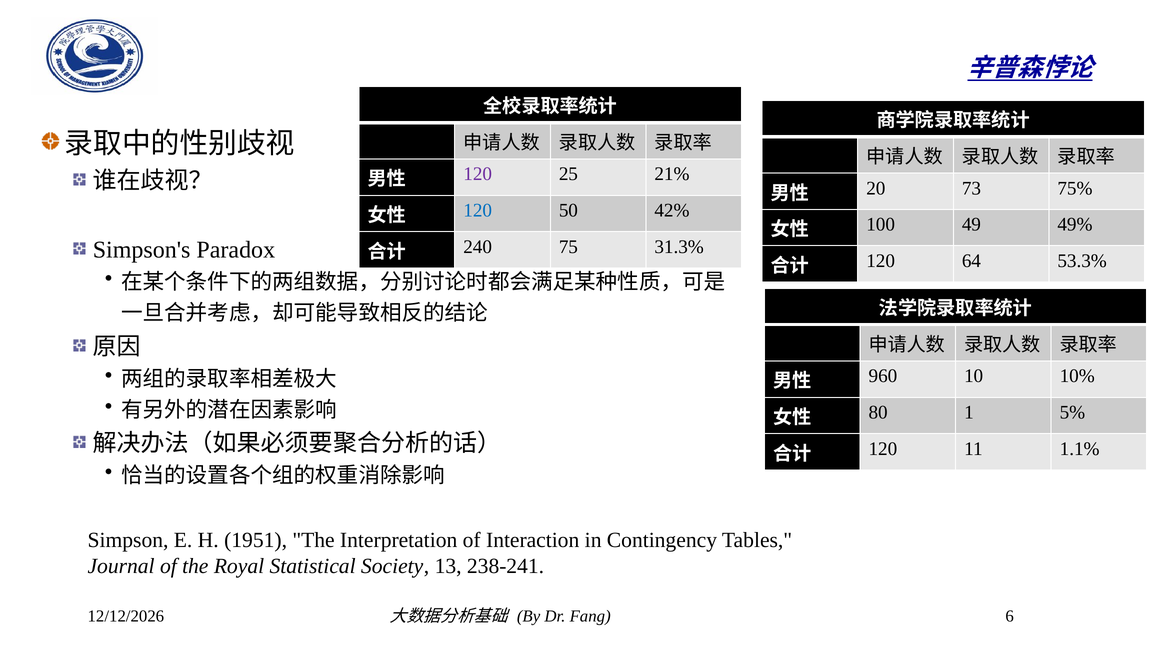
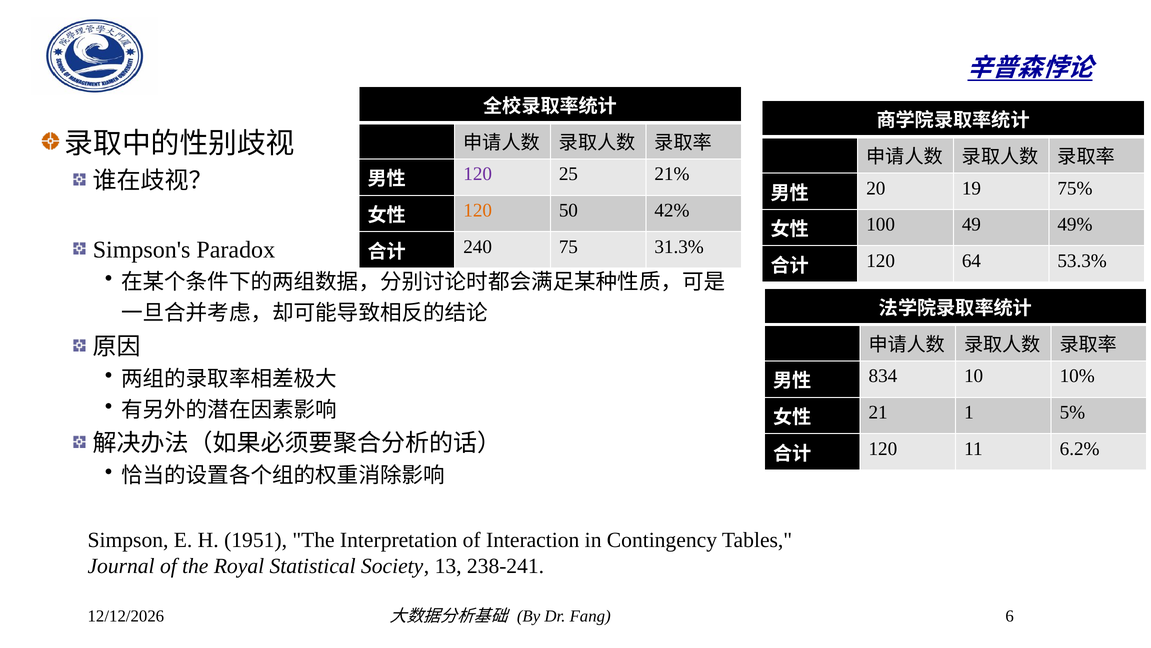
73: 73 -> 19
120 at (478, 210) colour: blue -> orange
960: 960 -> 834
80: 80 -> 21
1.1%: 1.1% -> 6.2%
